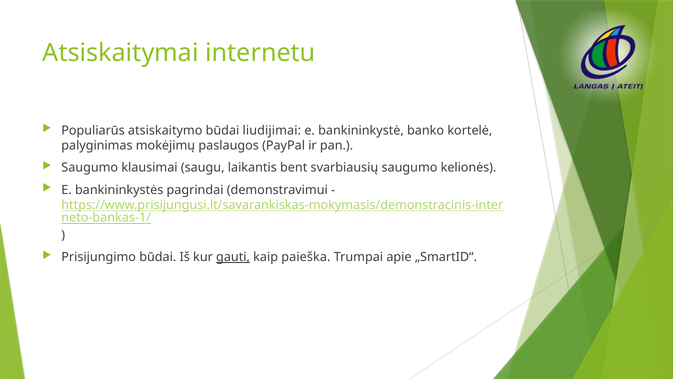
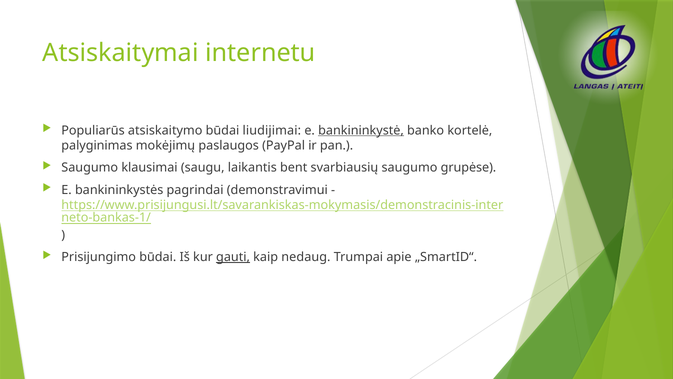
bankininkystė underline: none -> present
kelionės: kelionės -> grupėse
paieška: paieška -> nedaug
